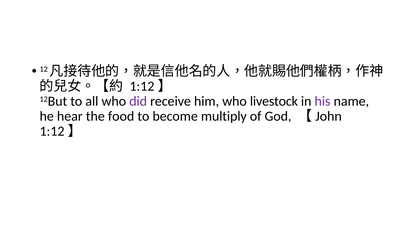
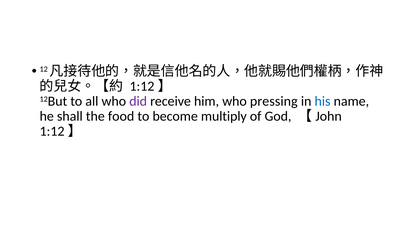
livestock: livestock -> pressing
his colour: purple -> blue
hear: hear -> shall
